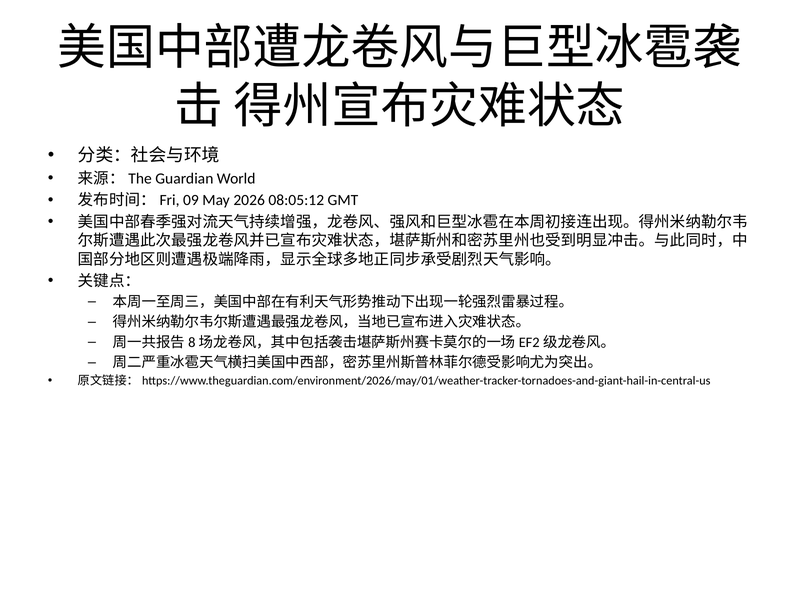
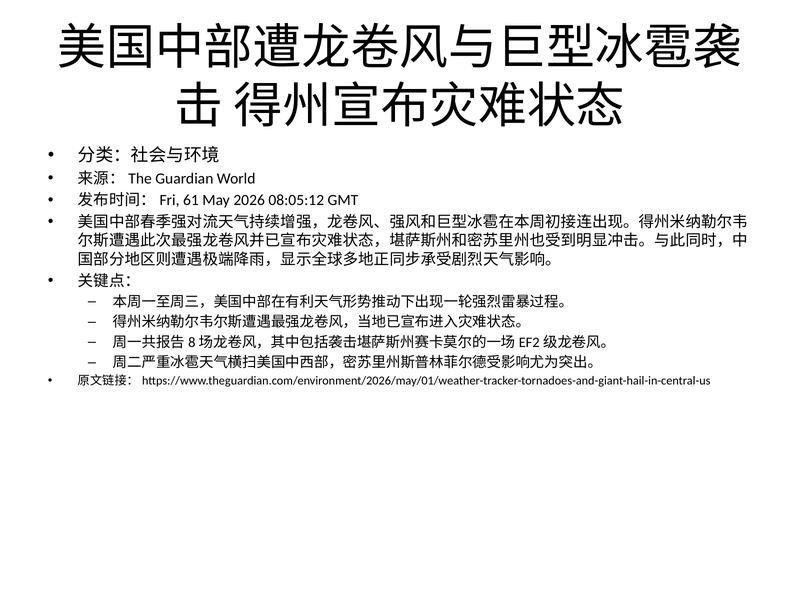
09: 09 -> 61
